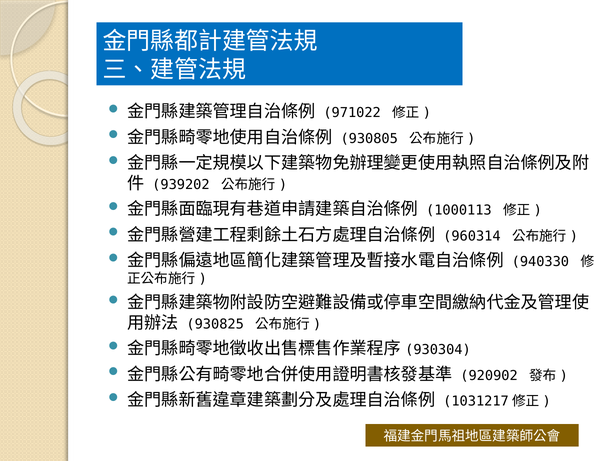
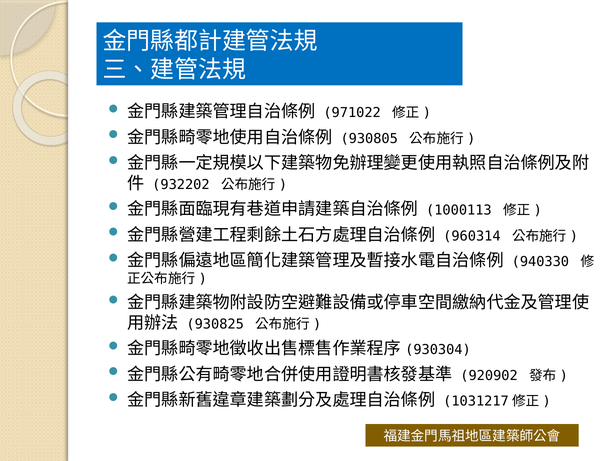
939202: 939202 -> 932202
